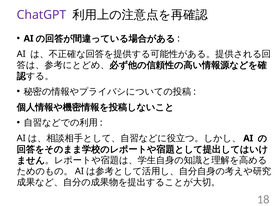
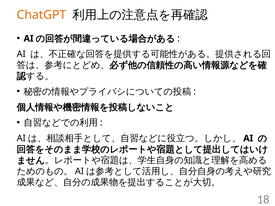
ChatGPT colour: purple -> orange
